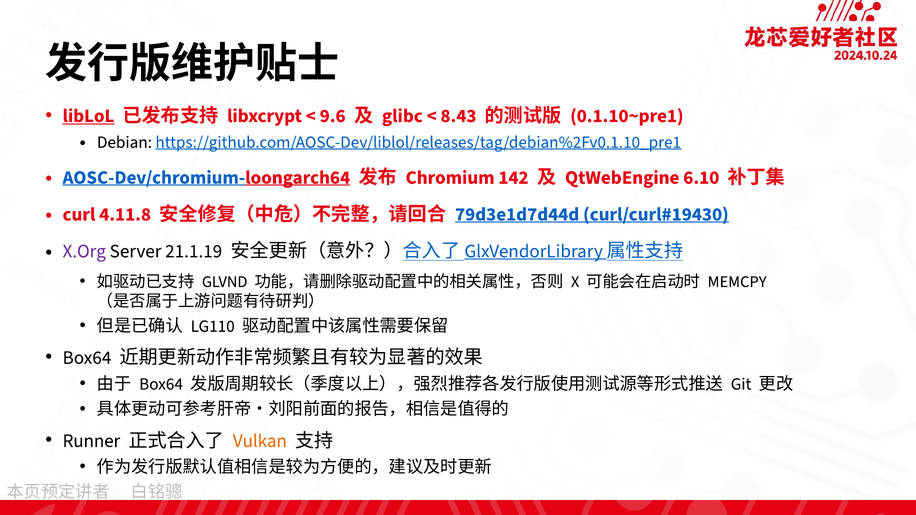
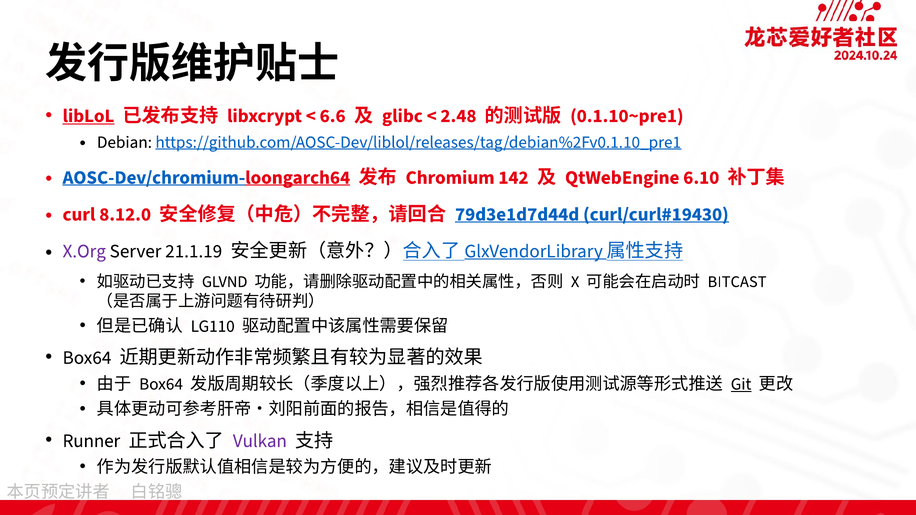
9.6: 9.6 -> 6.6
8.43: 8.43 -> 2.48
4.11.8: 4.11.8 -> 8.12.0
MEMCPY: MEMCPY -> BITCAST
Git underline: none -> present
Vulkan colour: orange -> purple
